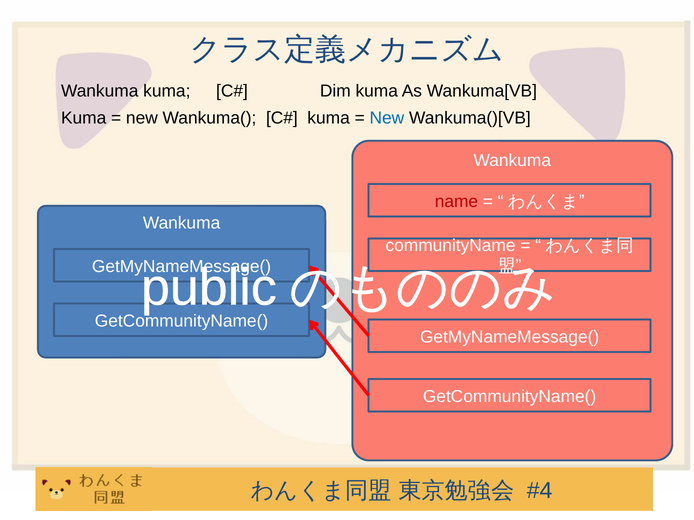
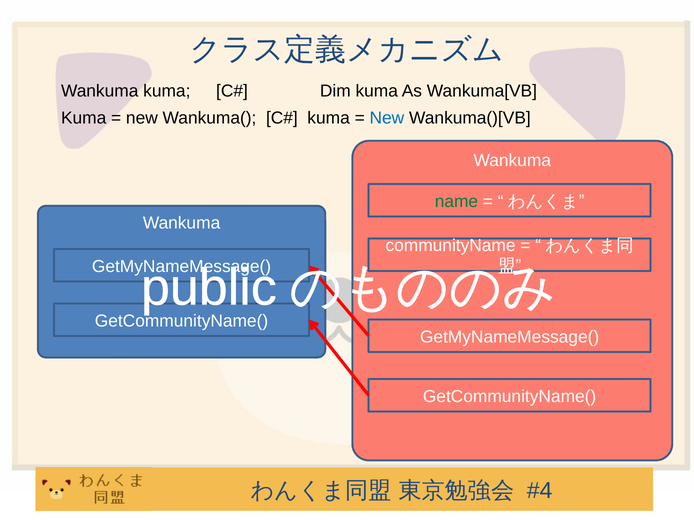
name colour: red -> green
